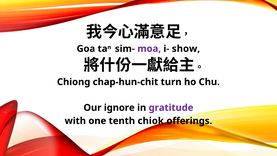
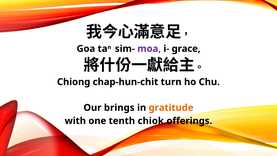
show: show -> grace
ignore: ignore -> brings
gratitude colour: purple -> orange
